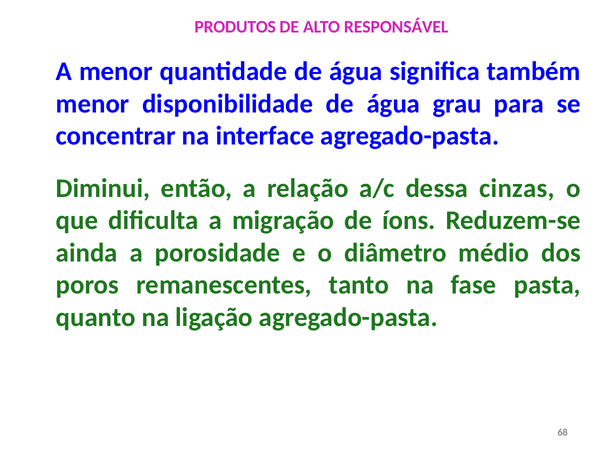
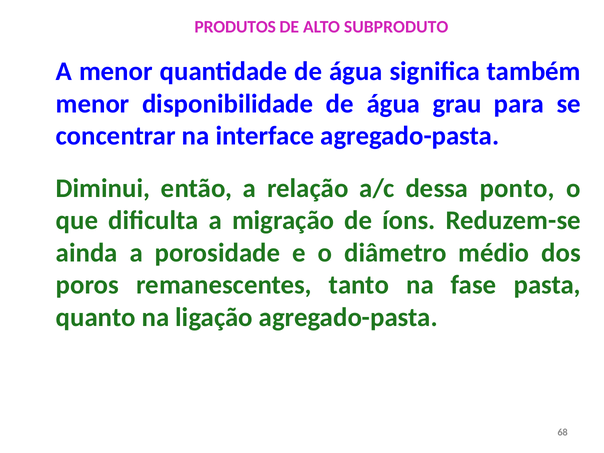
RESPONSÁVEL: RESPONSÁVEL -> SUBPRODUTO
cinzas: cinzas -> ponto
